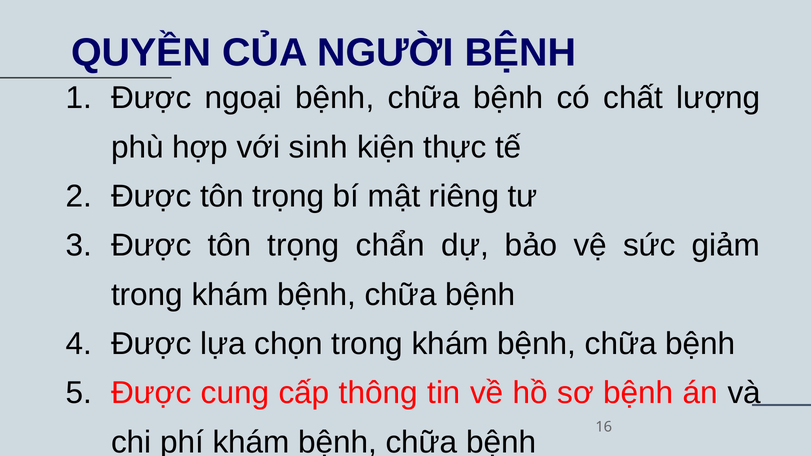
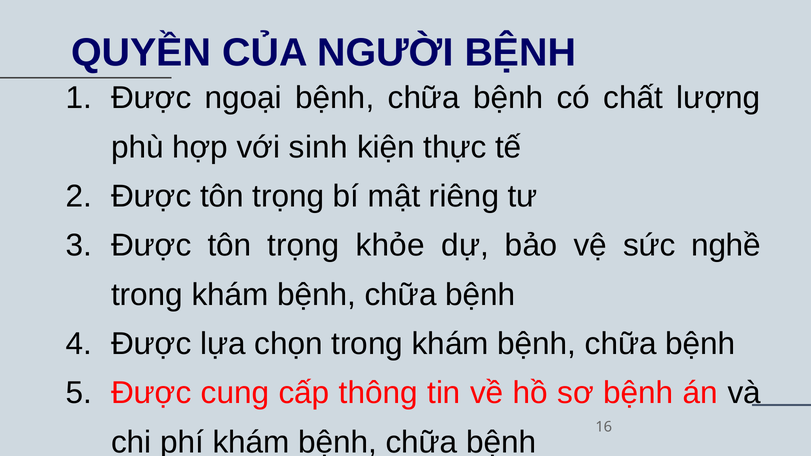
chẩn: chẩn -> khỏe
giảm: giảm -> nghề
